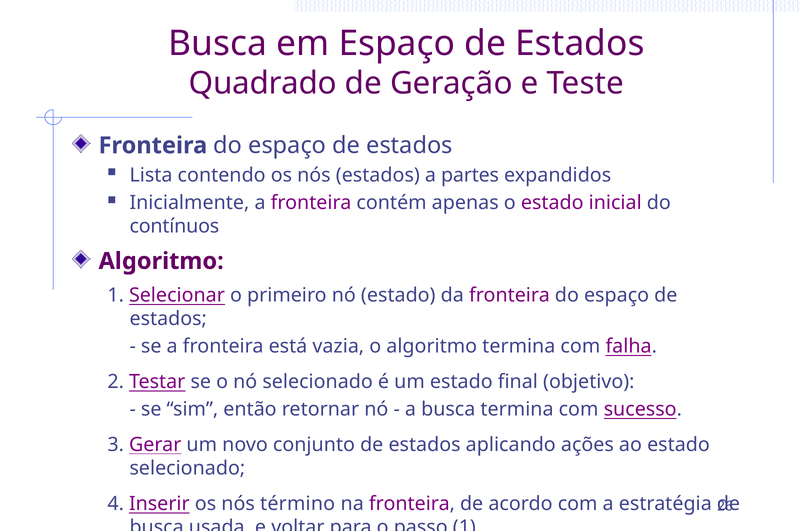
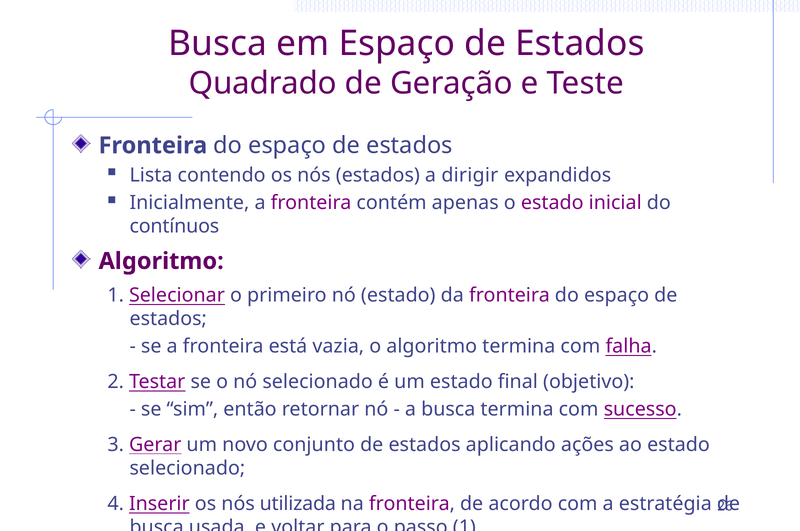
partes: partes -> dirigir
término: término -> utilizada
